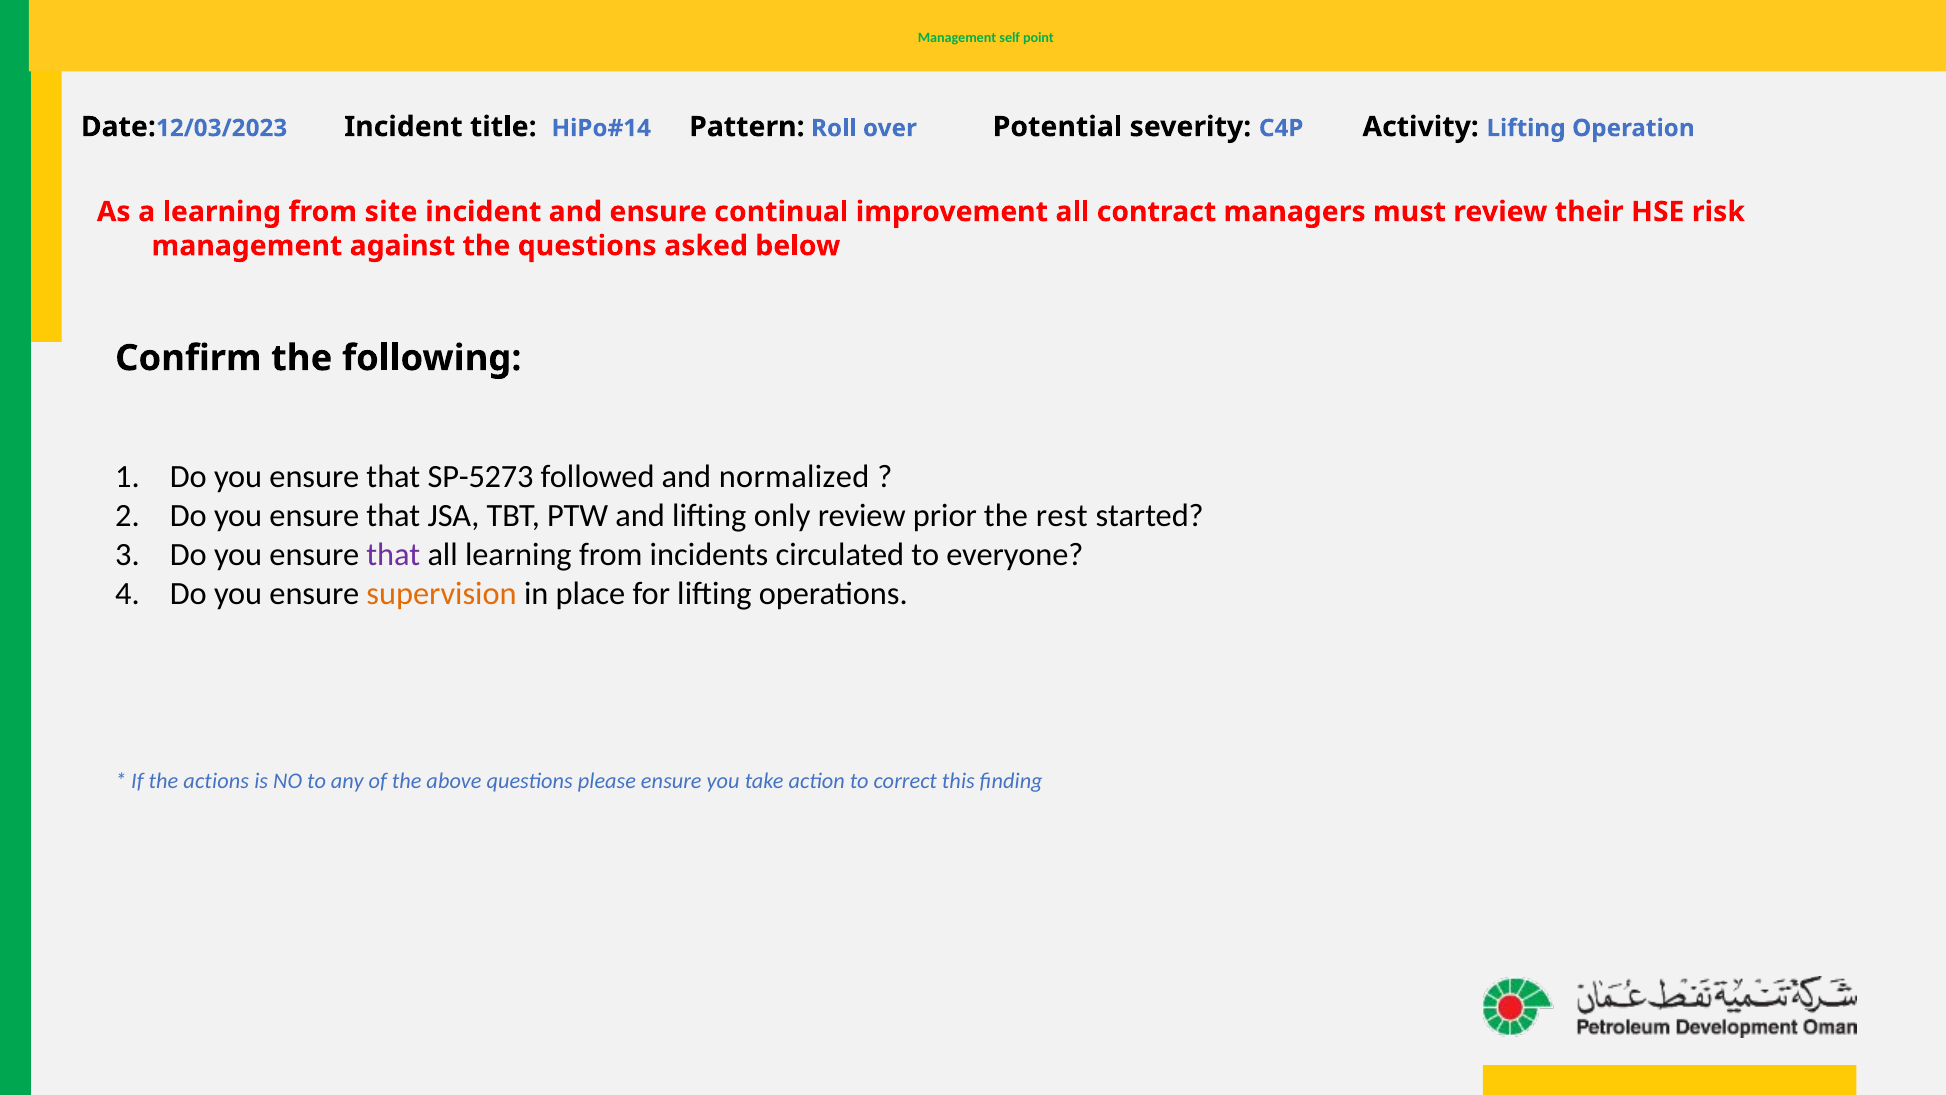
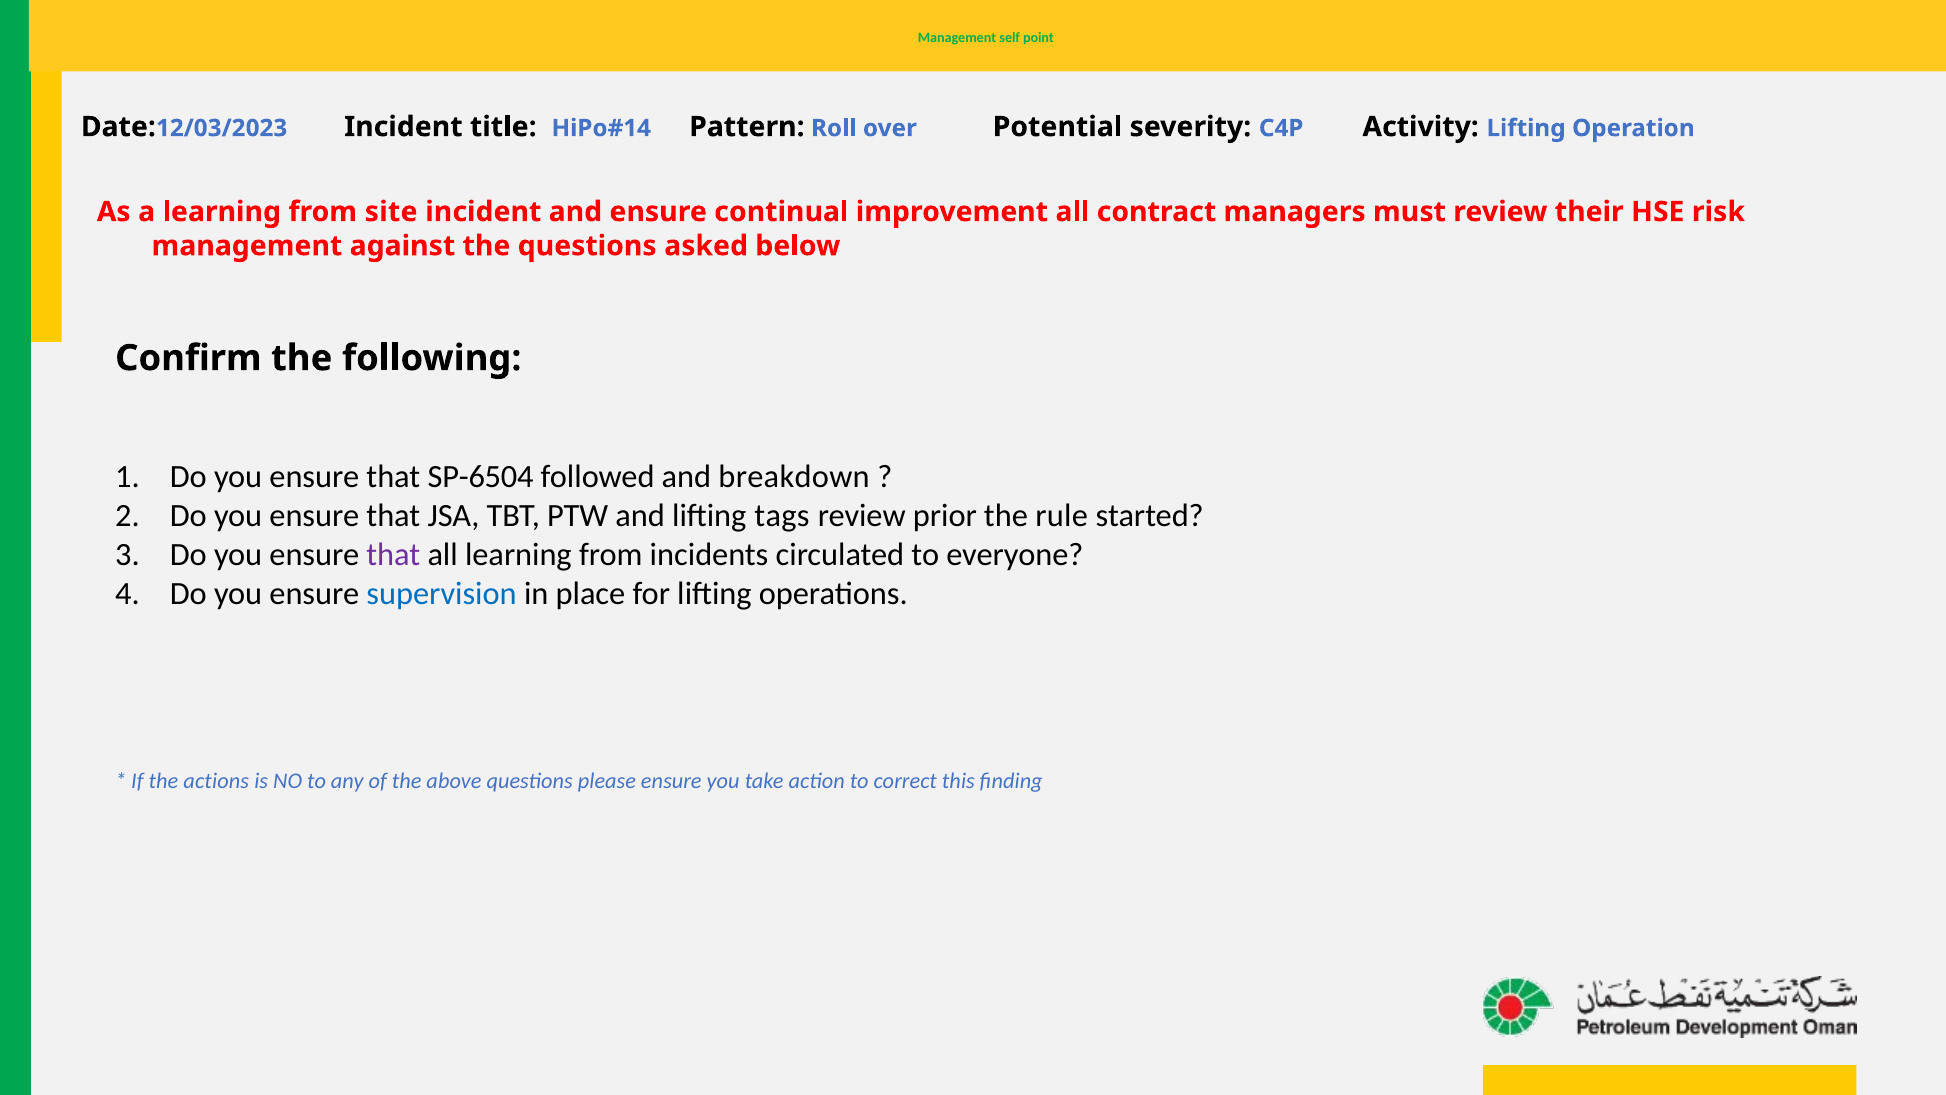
SP-5273: SP-5273 -> SP-6504
normalized: normalized -> breakdown
only: only -> tags
rest: rest -> rule
supervision colour: orange -> blue
